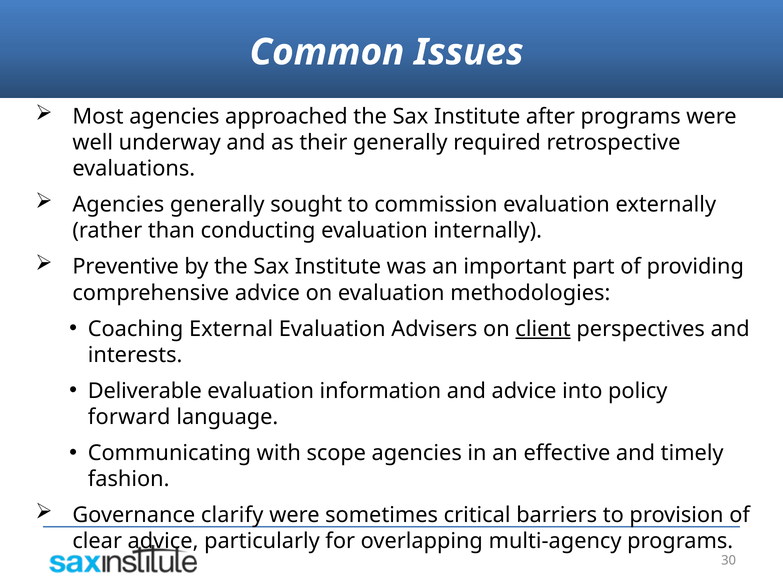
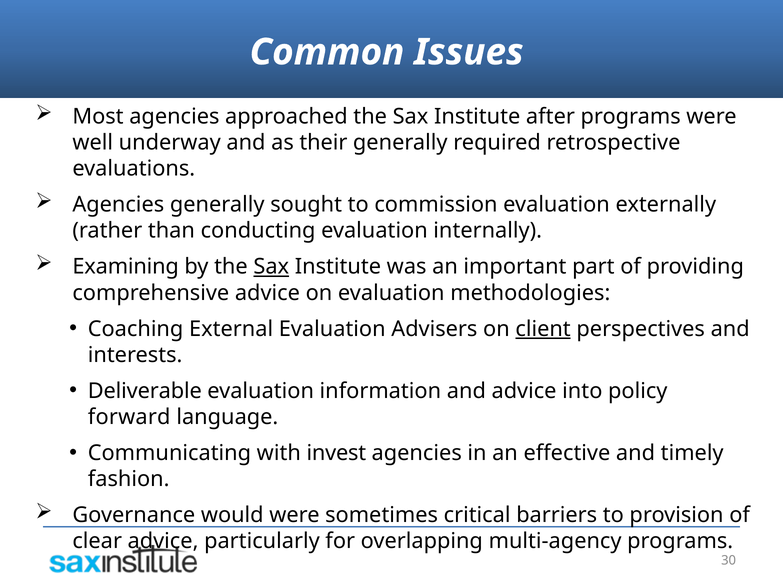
Preventive: Preventive -> Examining
Sax at (271, 266) underline: none -> present
scope: scope -> invest
clarify: clarify -> would
